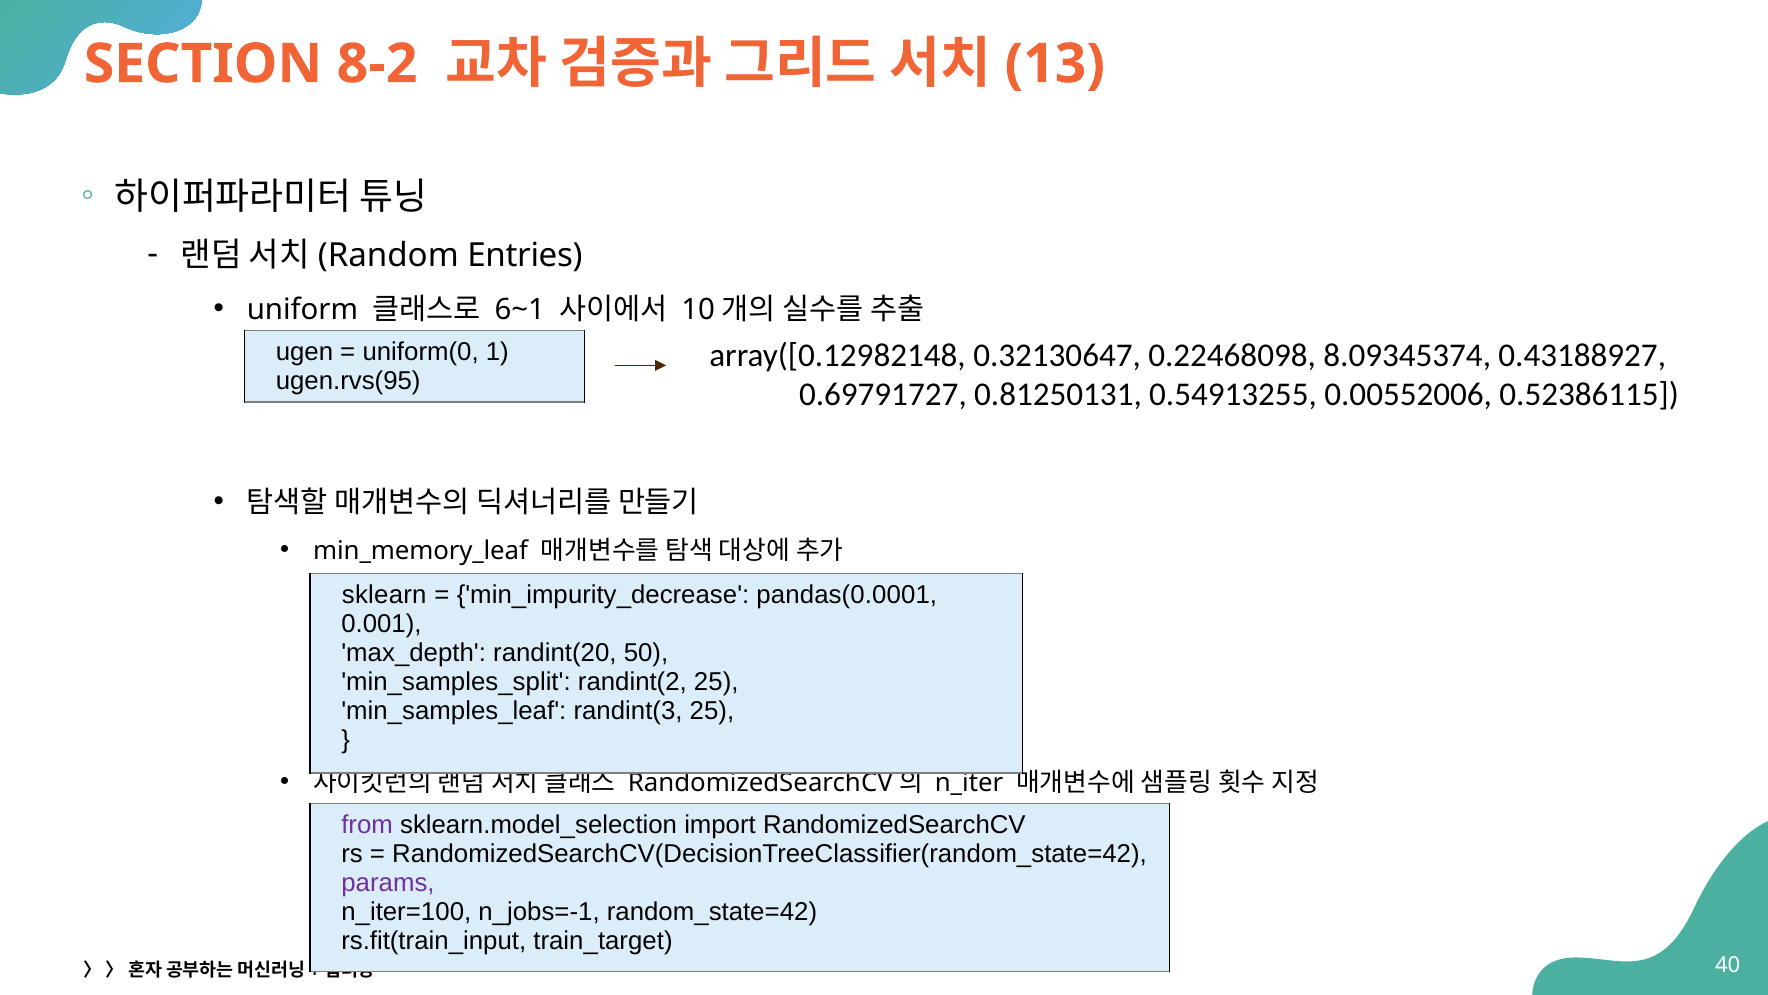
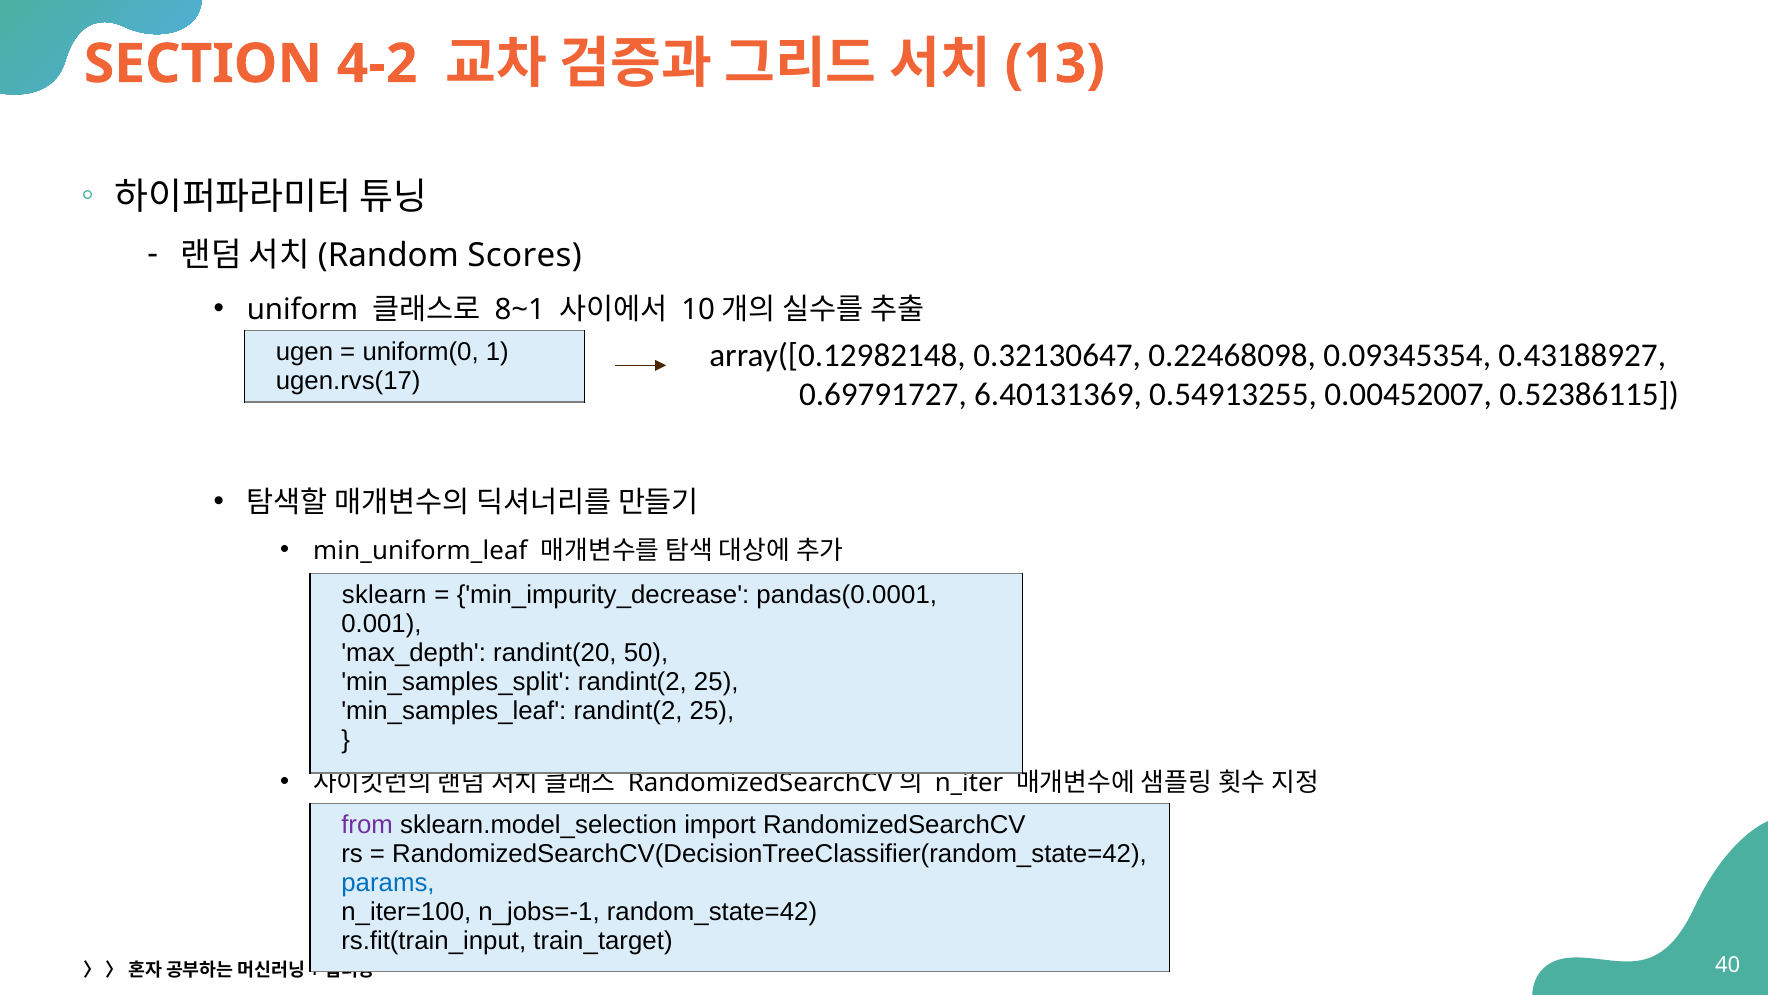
8-2: 8-2 -> 4-2
Entries: Entries -> Scores
6~1: 6~1 -> 8~1
8.09345374: 8.09345374 -> 0.09345354
ugen.rvs(95: ugen.rvs(95 -> ugen.rvs(17
0.81250131: 0.81250131 -> 6.40131369
0.00552006: 0.00552006 -> 0.00452007
min_memory_leaf: min_memory_leaf -> min_uniform_leaf
min_samples_leaf randint(3: randint(3 -> randint(2
params colour: purple -> blue
